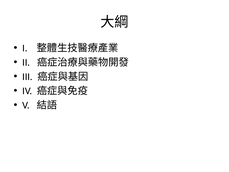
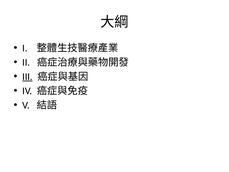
III underline: none -> present
